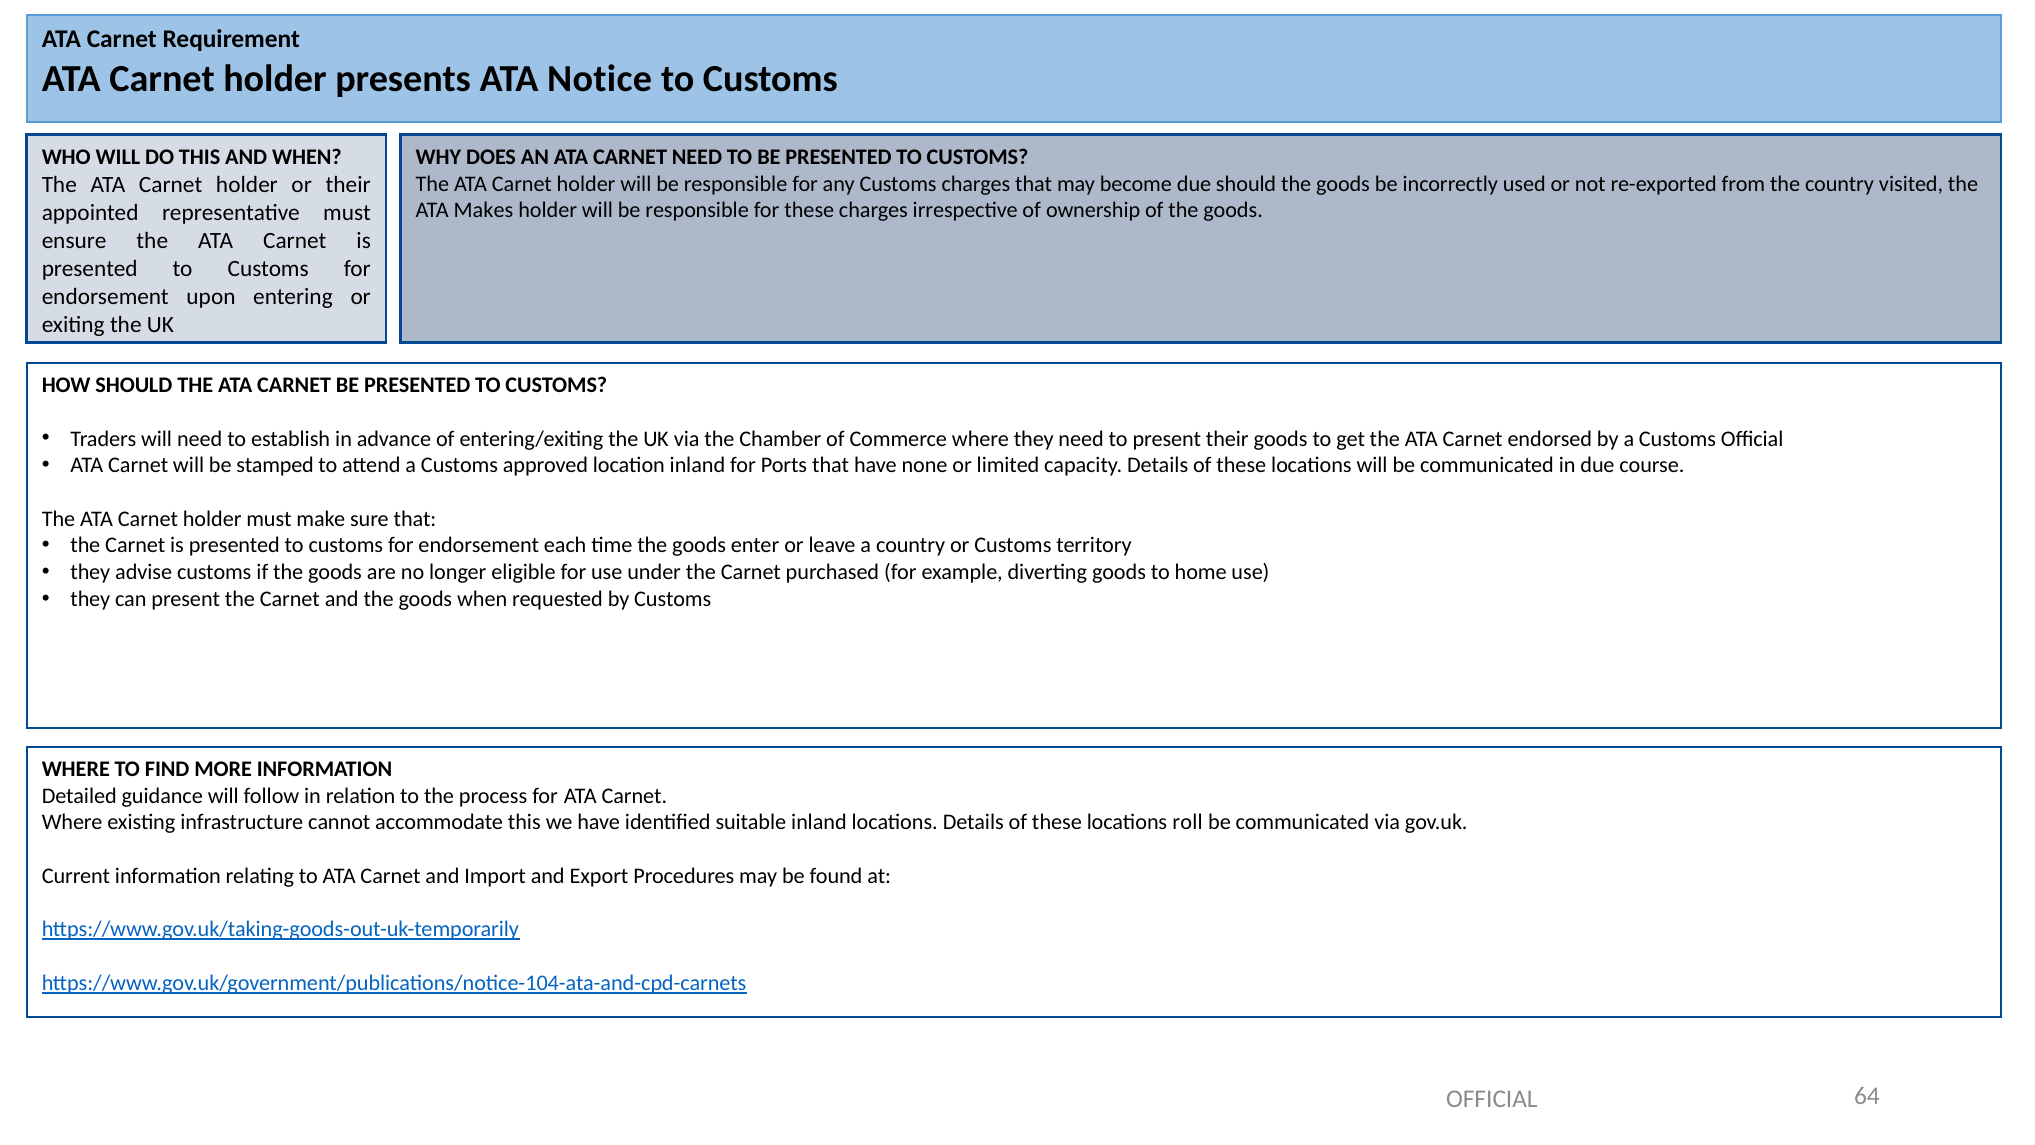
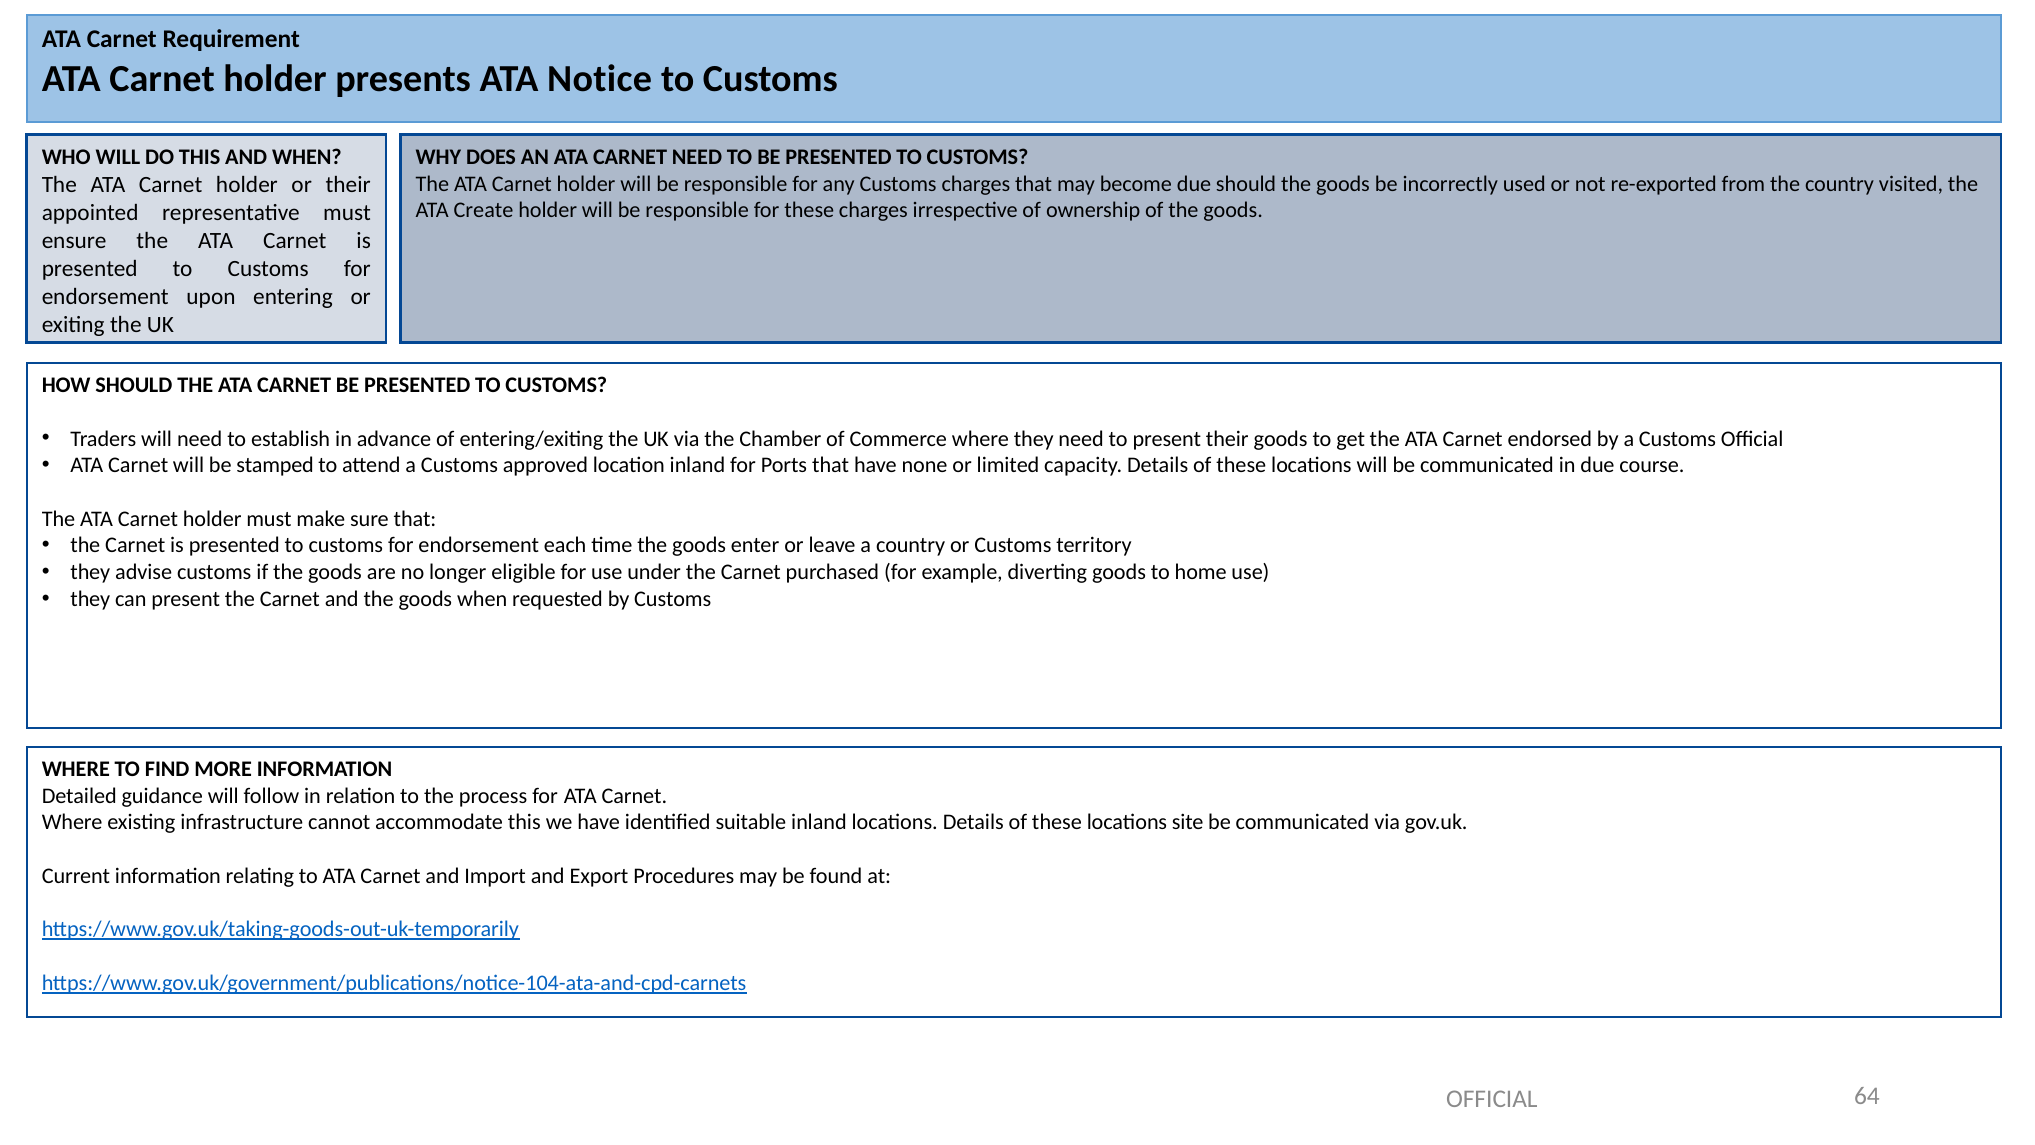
Makes: Makes -> Create
roll: roll -> site
